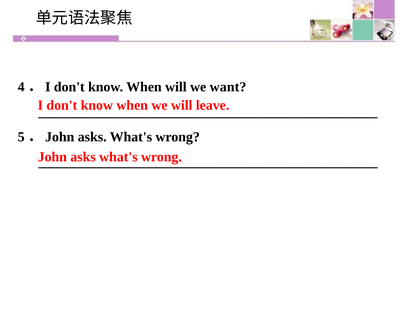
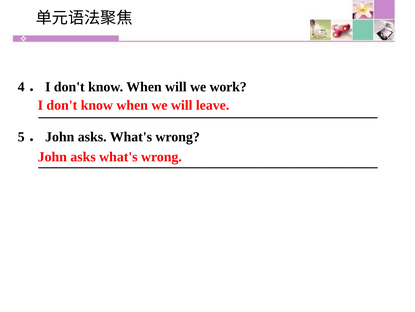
want: want -> work
